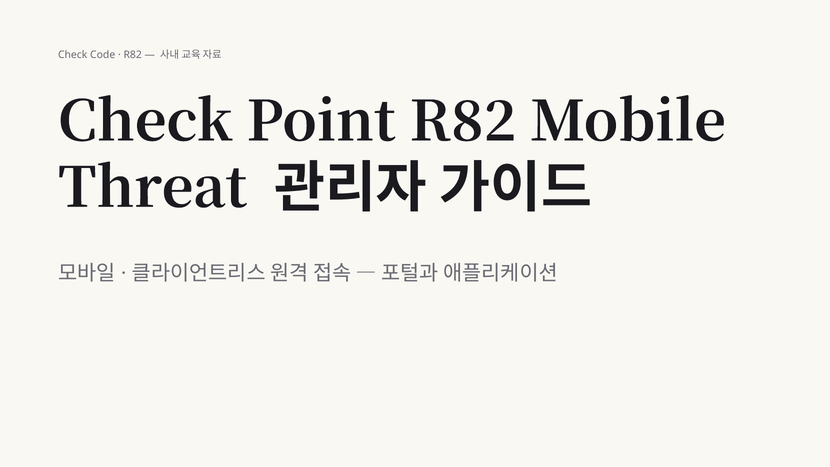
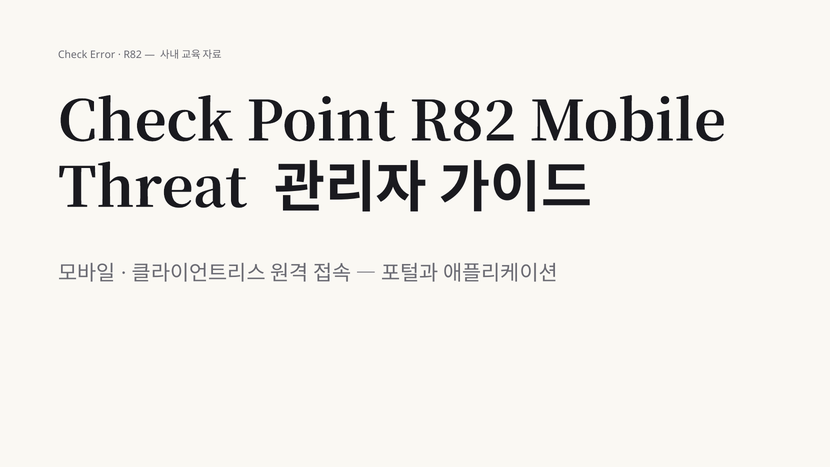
Code: Code -> Error
